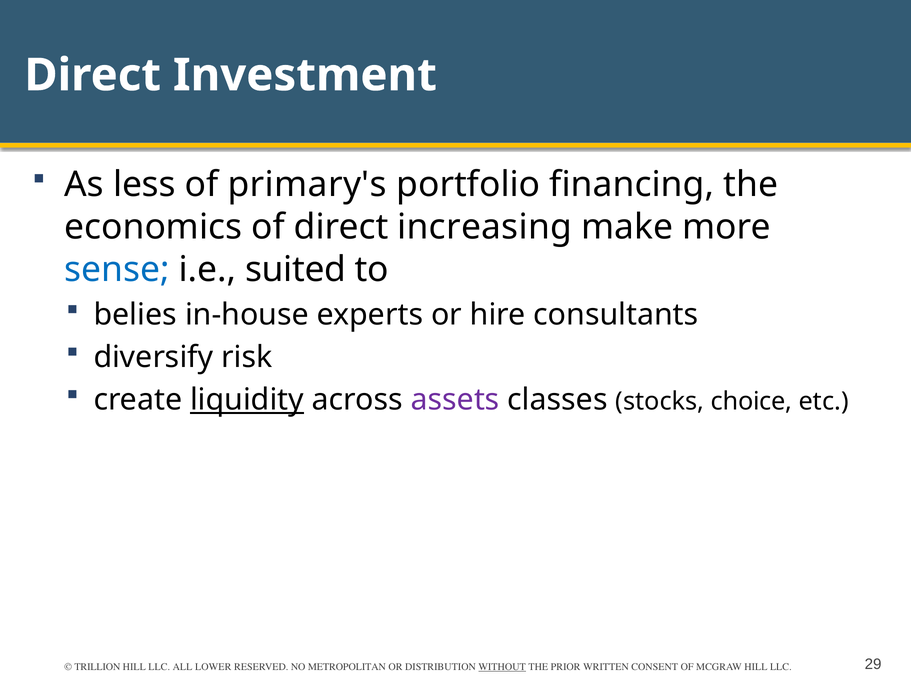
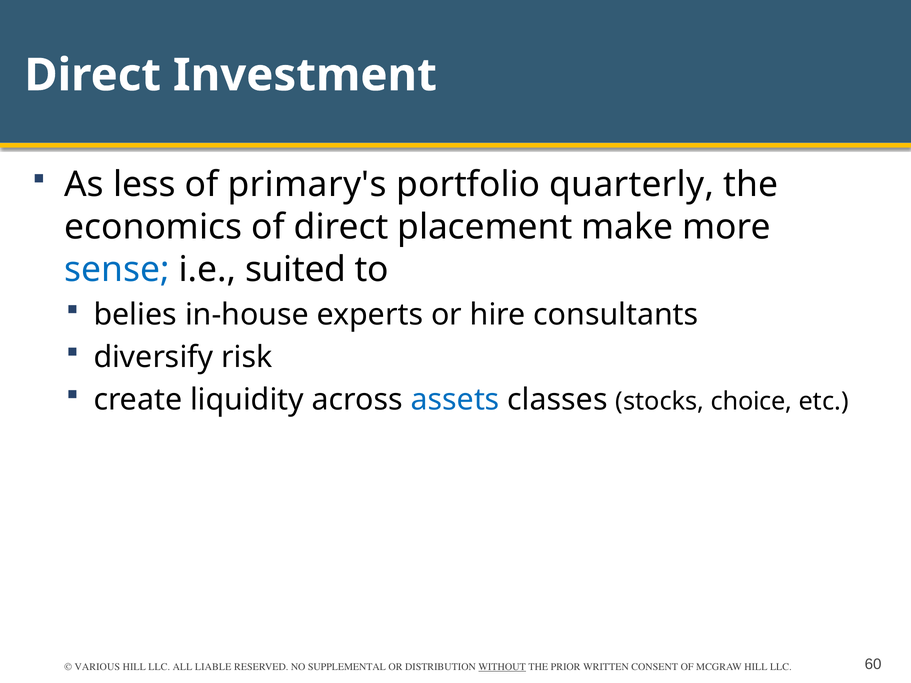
financing: financing -> quarterly
increasing: increasing -> placement
liquidity underline: present -> none
assets colour: purple -> blue
TRILLION: TRILLION -> VARIOUS
LOWER: LOWER -> LIABLE
METROPOLITAN: METROPOLITAN -> SUPPLEMENTAL
29: 29 -> 60
